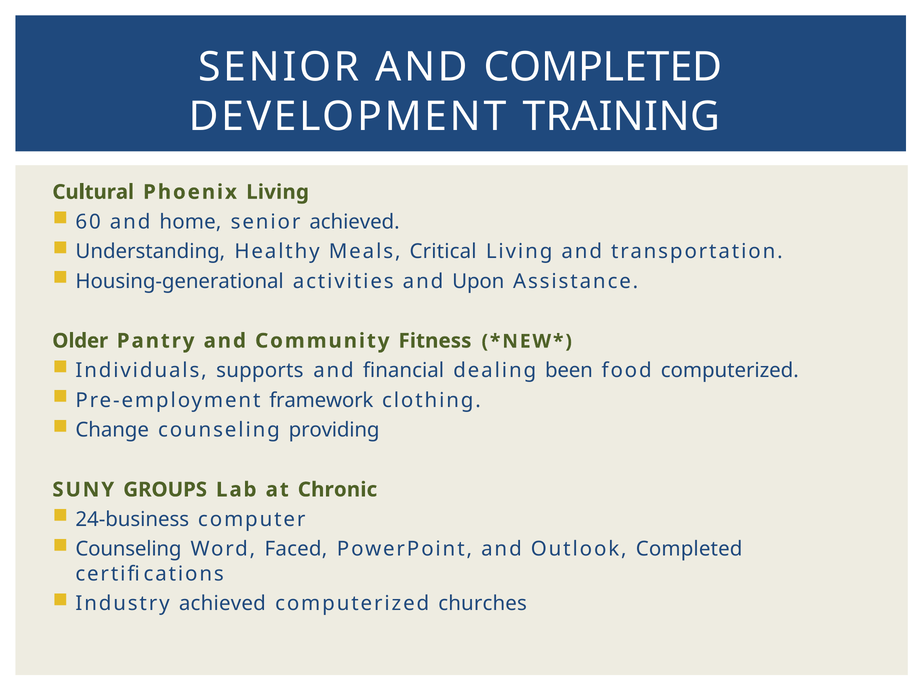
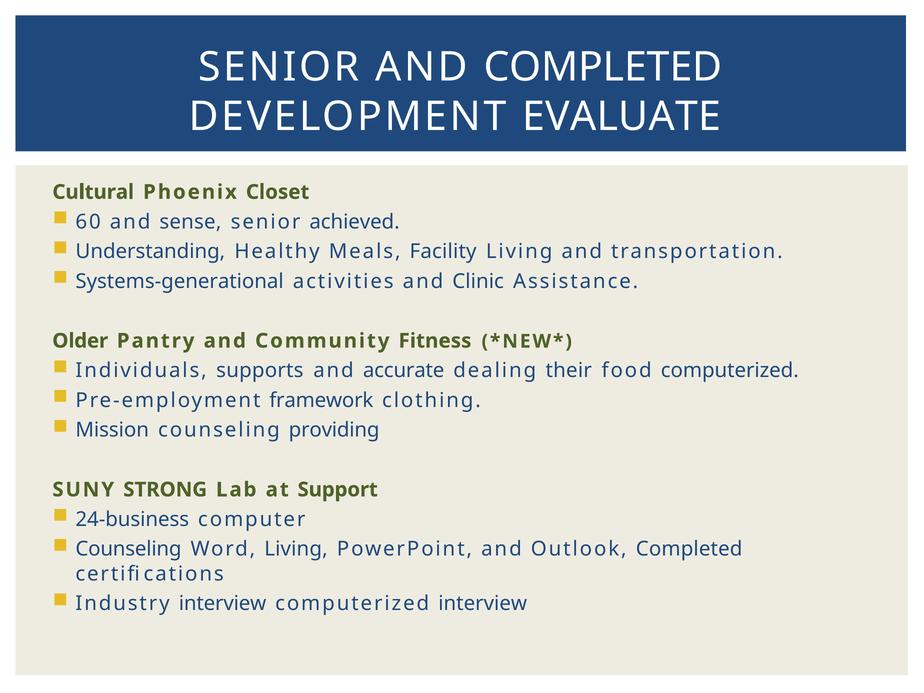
TRAINING: TRAINING -> EVALUATE
Phoenix Living: Living -> Closet
home: home -> sense
Critical: Critical -> Facility
Housing-generational: Housing-generational -> Systems-generational
Upon: Upon -> Clinic
financial: financial -> accurate
been: been -> their
Change: Change -> Mission
GROUPS: GROUPS -> STRONG
Chronic: Chronic -> Support
Word Faced: Faced -> Living
Industry achieved: achieved -> interview
computerized churches: churches -> interview
